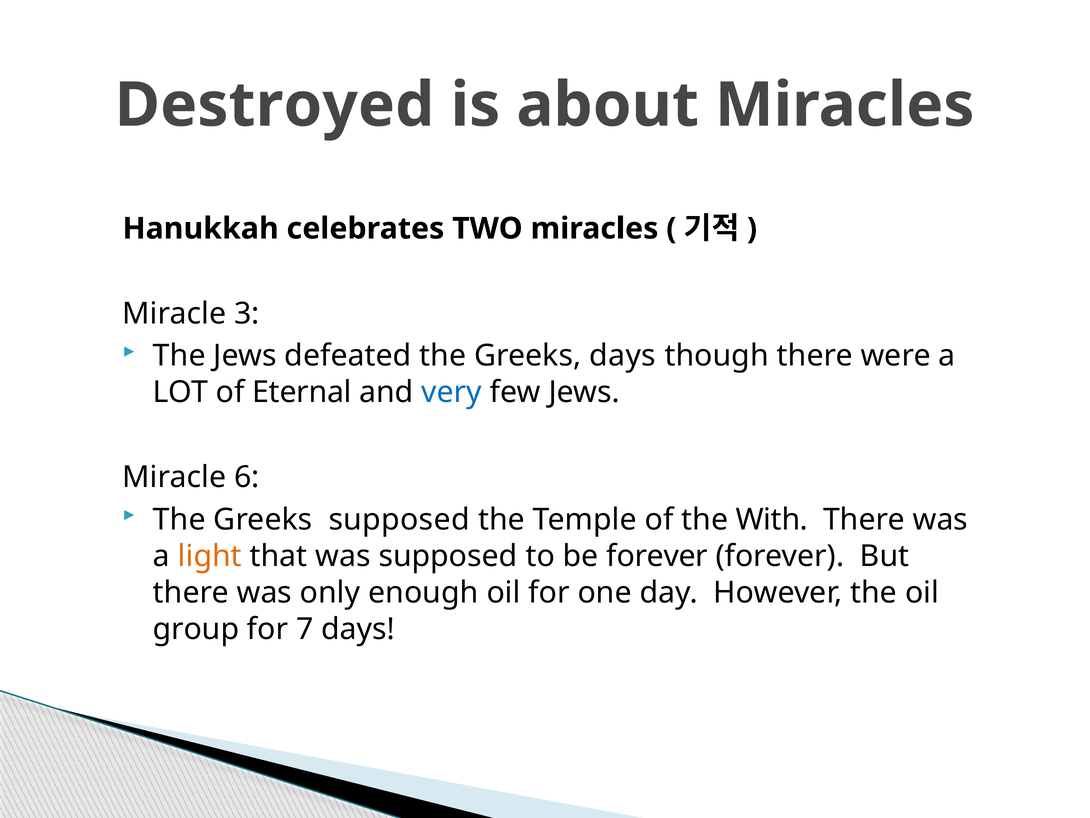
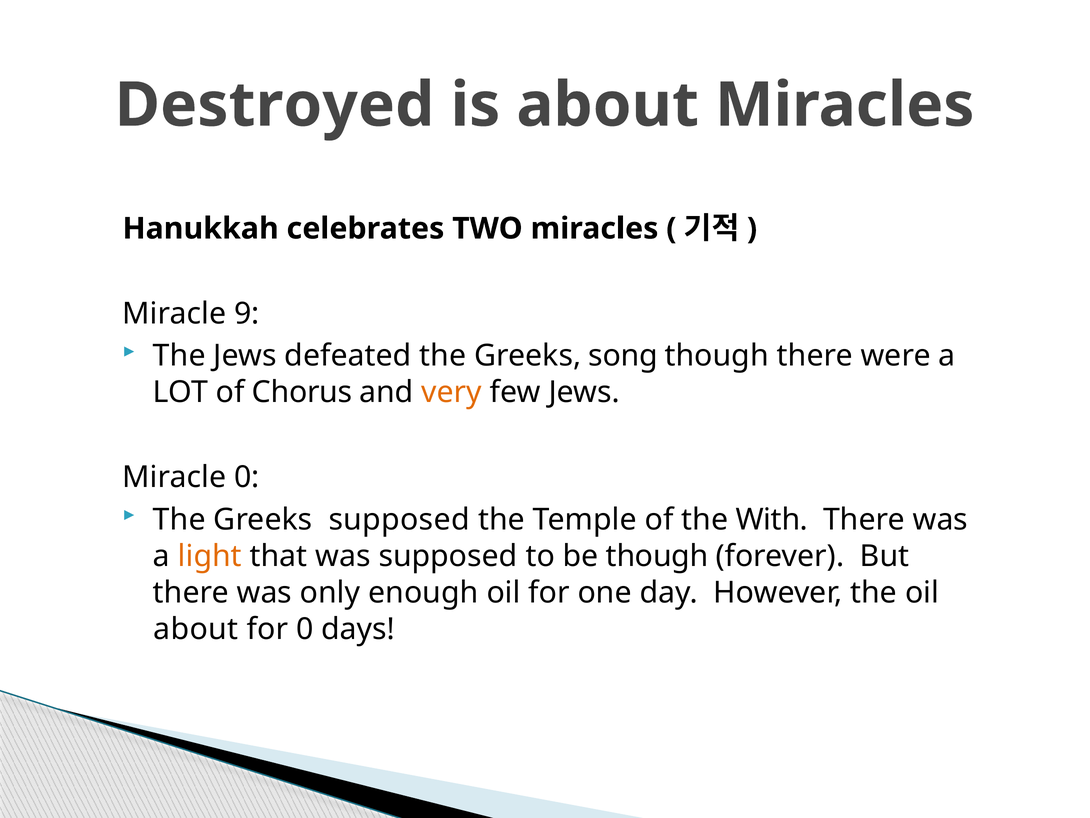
3: 3 -> 9
Greeks days: days -> song
Eternal: Eternal -> Chorus
very colour: blue -> orange
Miracle 6: 6 -> 0
be forever: forever -> though
group at (196, 629): group -> about
for 7: 7 -> 0
